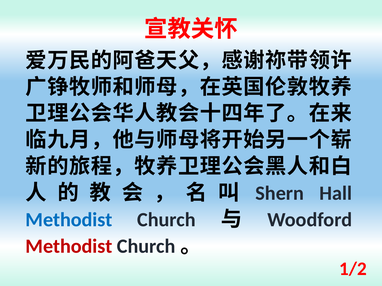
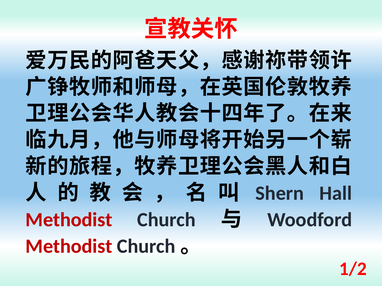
Methodist at (69, 220) colour: blue -> red
